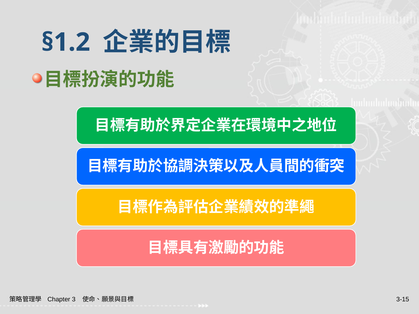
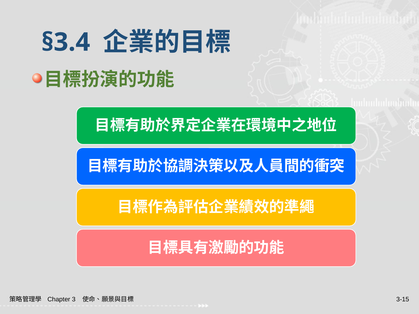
§1.2: §1.2 -> §3.4
